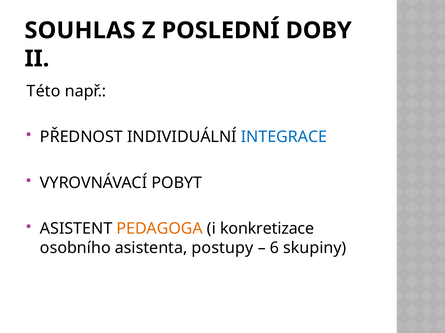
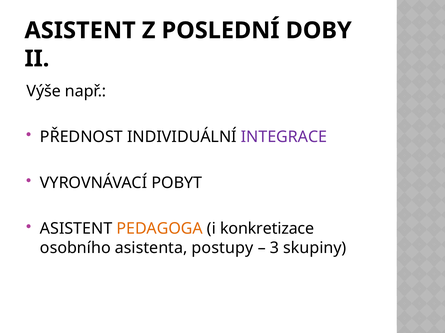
SOUHLAS at (80, 31): SOUHLAS -> ASISTENT
Této: Této -> Výše
INTEGRACE colour: blue -> purple
6: 6 -> 3
